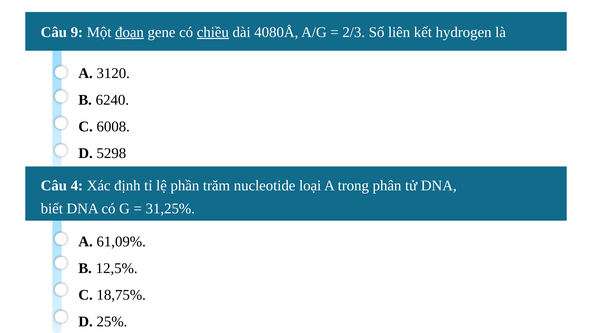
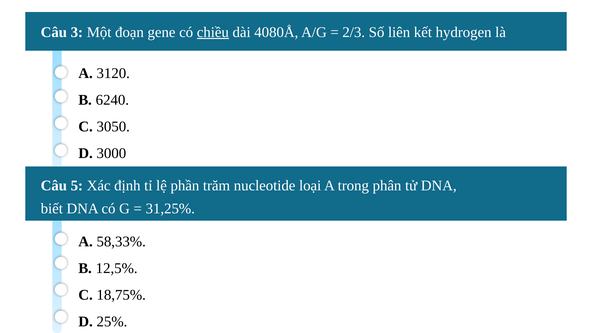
9: 9 -> 3
đoạn underline: present -> none
6008: 6008 -> 3050
5298: 5298 -> 3000
4: 4 -> 5
61,09%: 61,09% -> 58,33%
